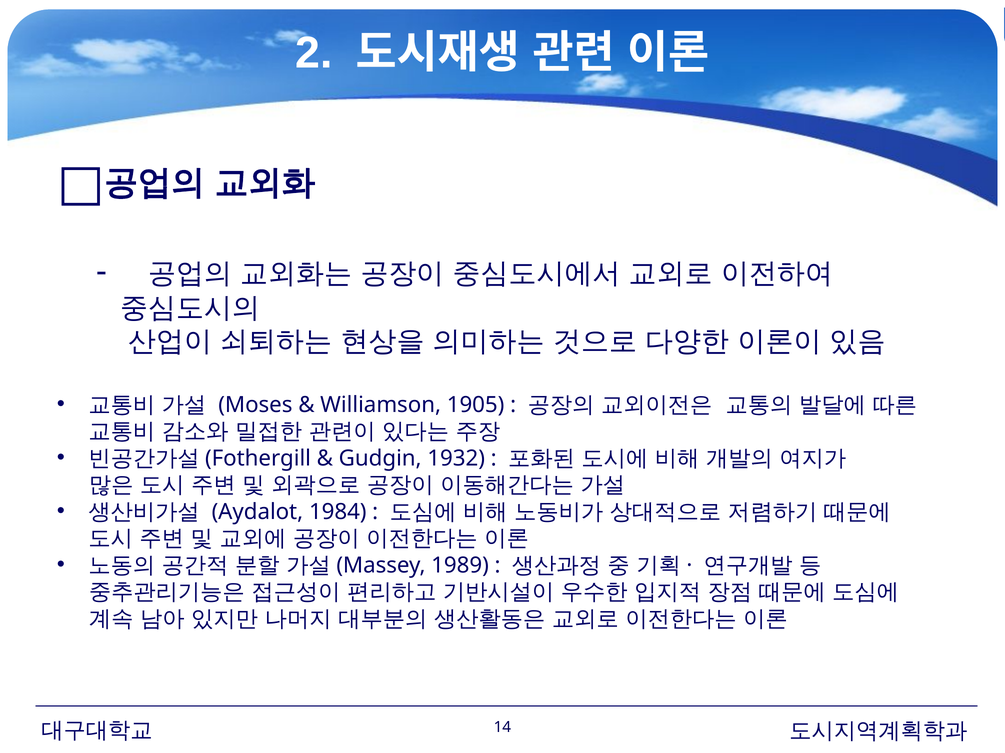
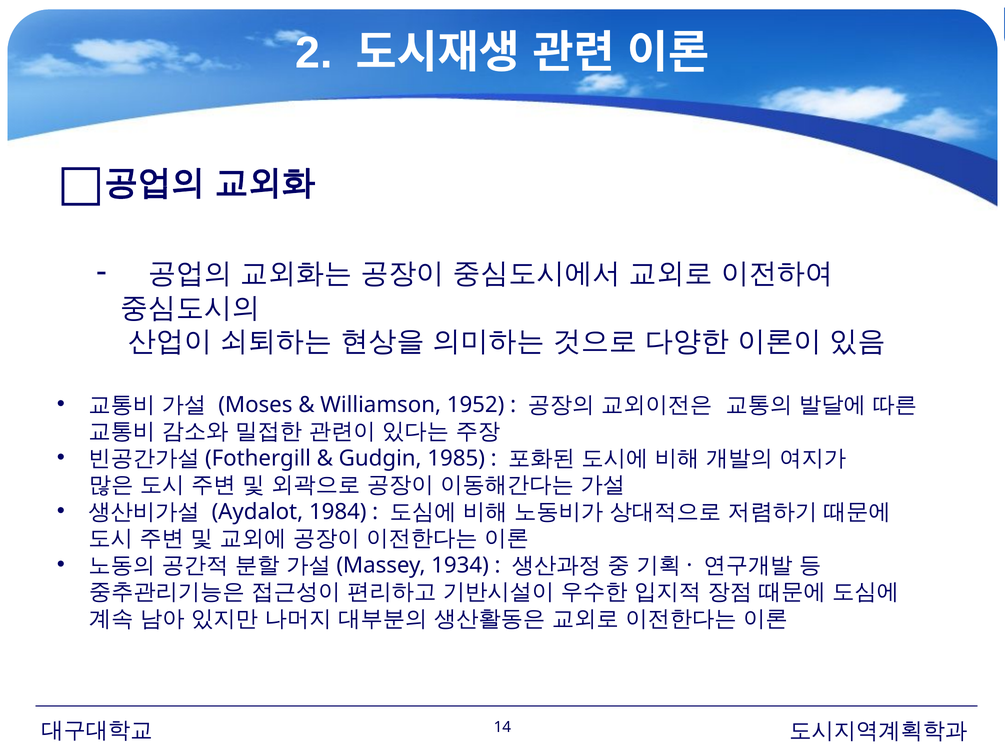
1905: 1905 -> 1952
1932: 1932 -> 1985
1989: 1989 -> 1934
